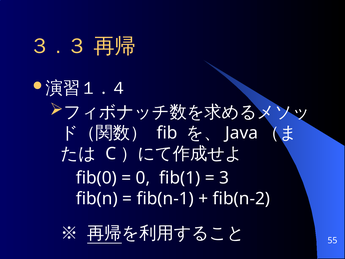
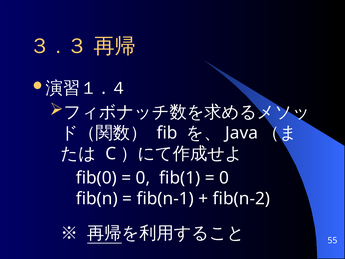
3 at (224, 178): 3 -> 0
